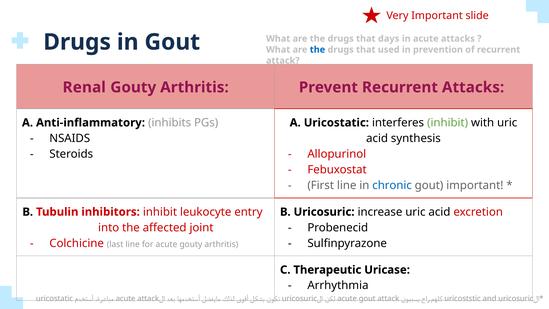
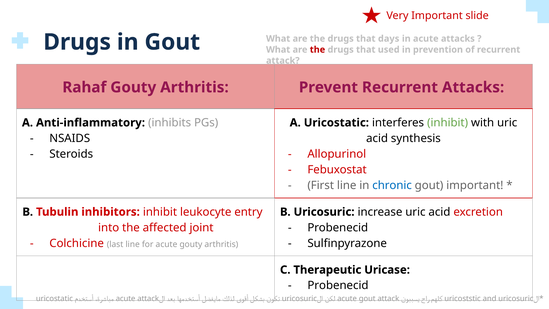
the at (317, 50) colour: blue -> red
Renal: Renal -> Rahaf
Arrhythmia at (338, 285): Arrhythmia -> Probenecid
